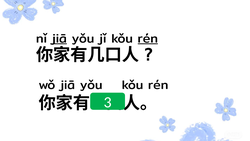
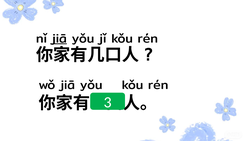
rén at (148, 38) underline: present -> none
